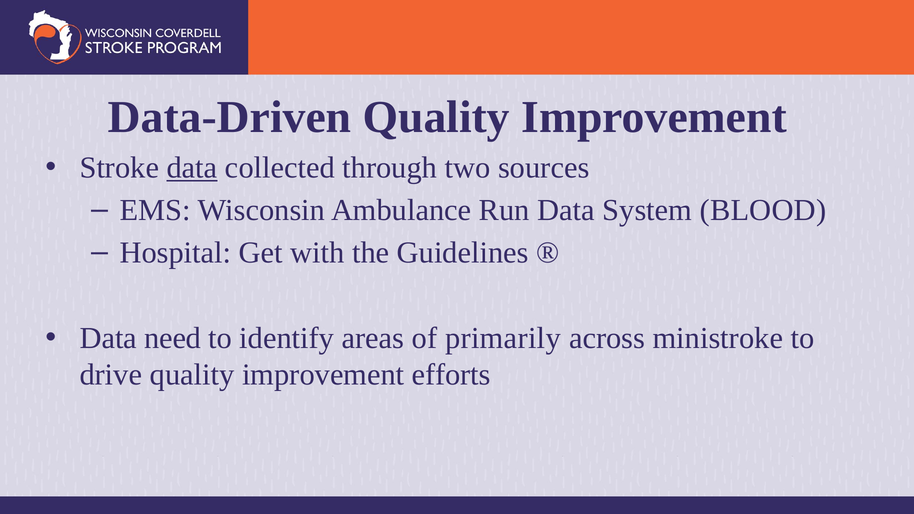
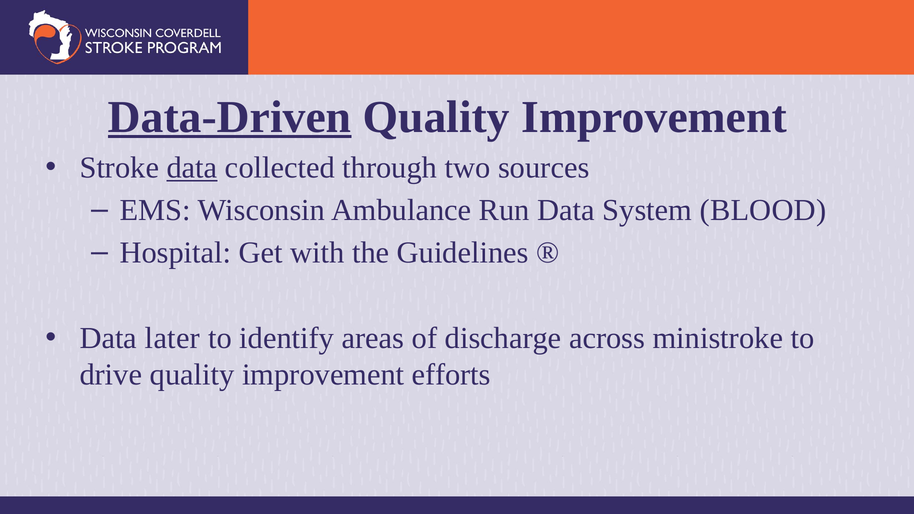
Data-Driven underline: none -> present
need: need -> later
primarily: primarily -> discharge
